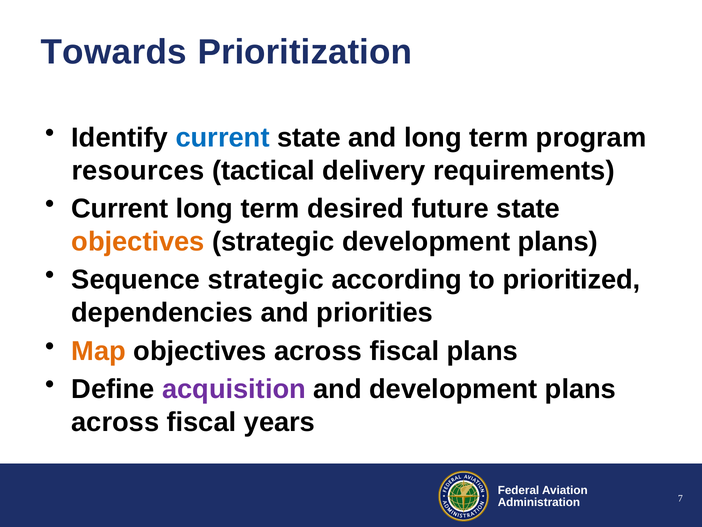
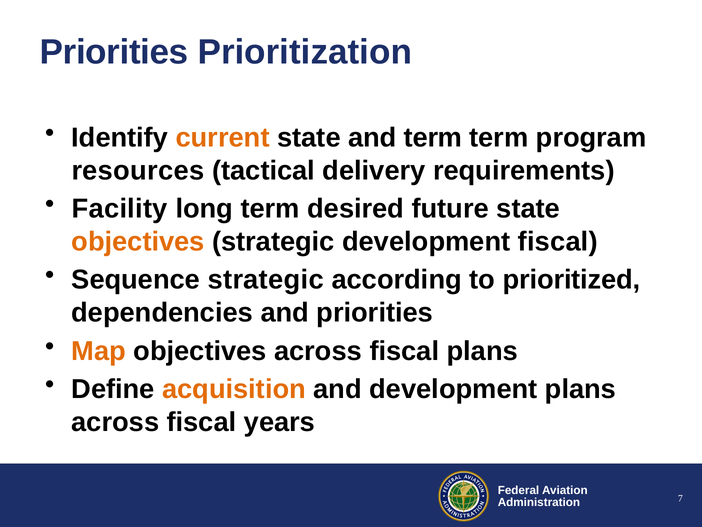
Towards at (114, 52): Towards -> Priorities
current at (223, 138) colour: blue -> orange
and long: long -> term
Current at (120, 209): Current -> Facility
strategic development plans: plans -> fiscal
acquisition colour: purple -> orange
